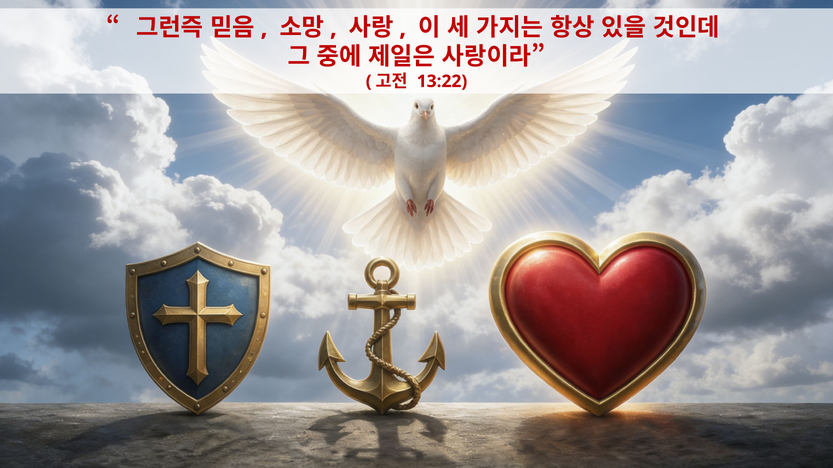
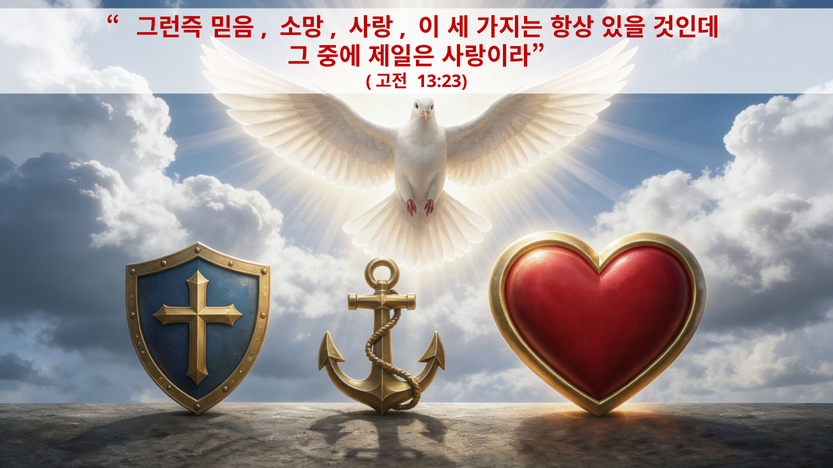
13:22: 13:22 -> 13:23
